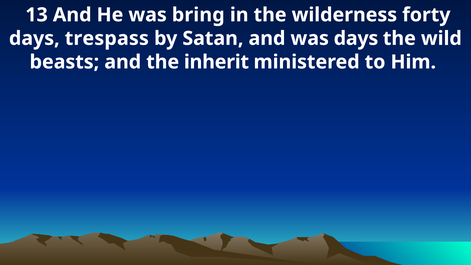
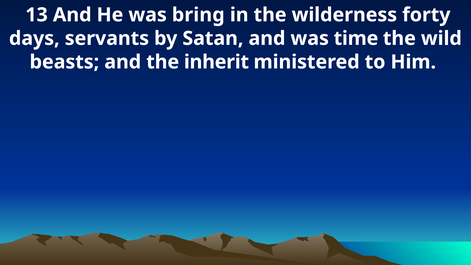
trespass: trespass -> servants
was days: days -> time
